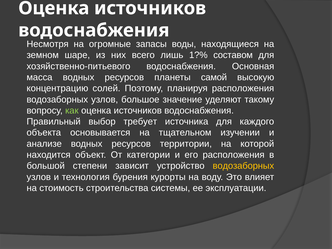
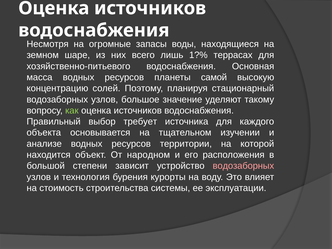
составом: составом -> террасах
планируя расположения: расположения -> стационарный
категории: категории -> народном
водозаборных at (243, 166) colour: yellow -> pink
